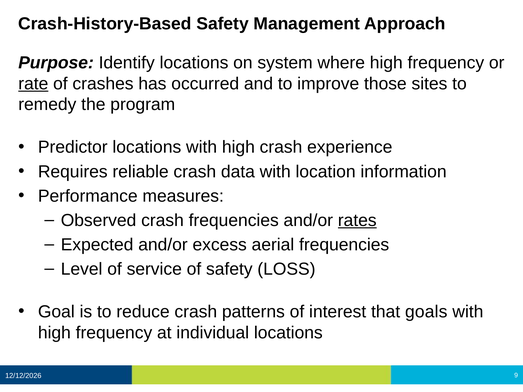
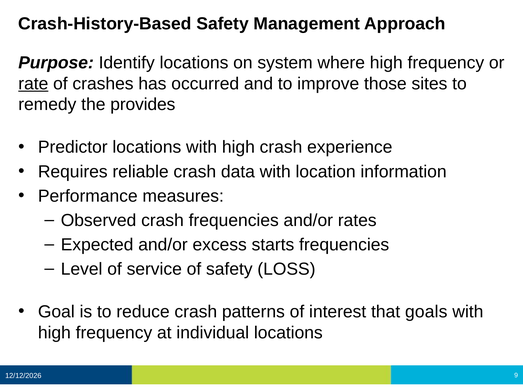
program: program -> provides
rates underline: present -> none
aerial: aerial -> starts
